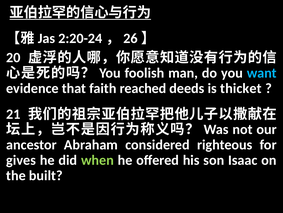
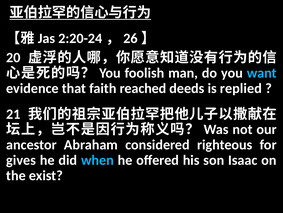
thicket: thicket -> replied
when colour: light green -> light blue
built: built -> exist
